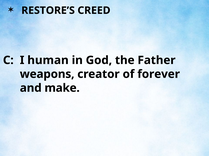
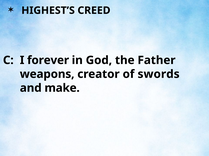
RESTORE’S: RESTORE’S -> HIGHEST’S
human: human -> forever
forever: forever -> swords
